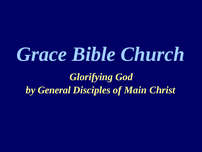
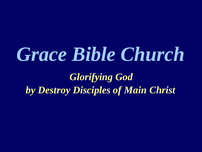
General: General -> Destroy
